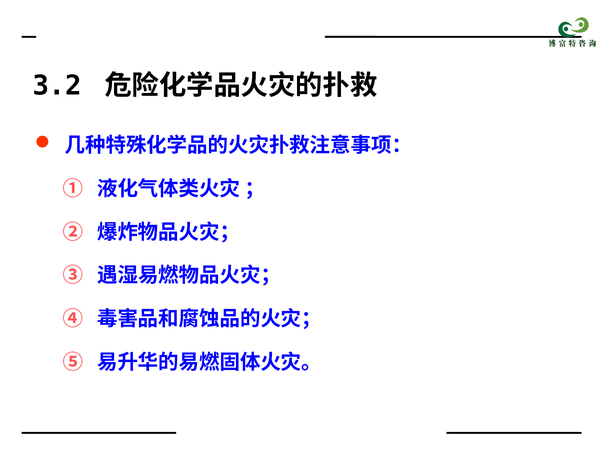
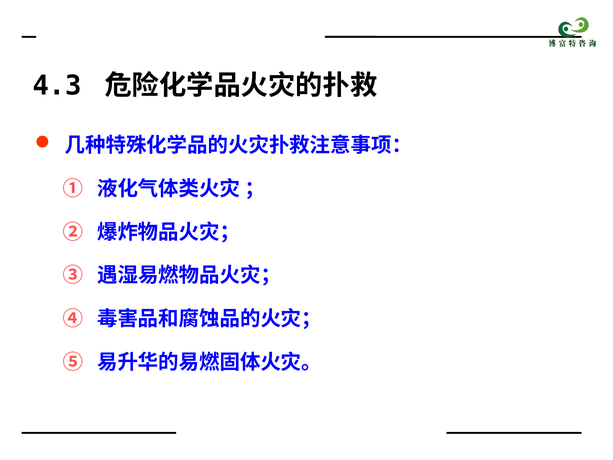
3.2: 3.2 -> 4.3
